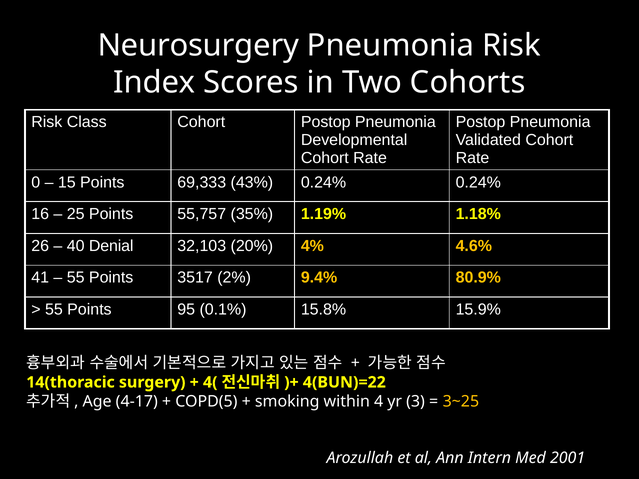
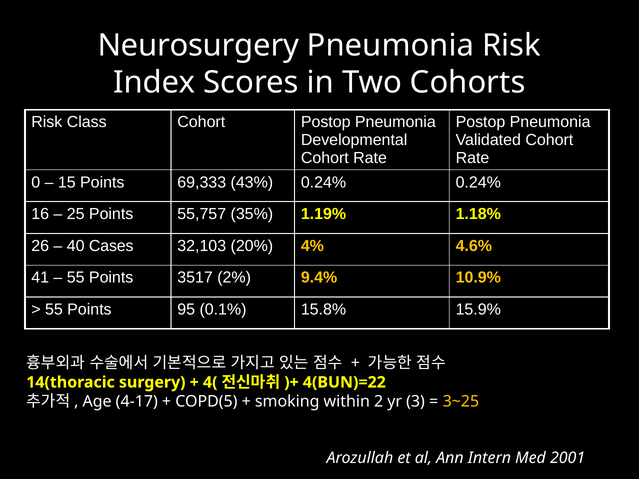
Denial: Denial -> Cases
80.9%: 80.9% -> 10.9%
4: 4 -> 2
